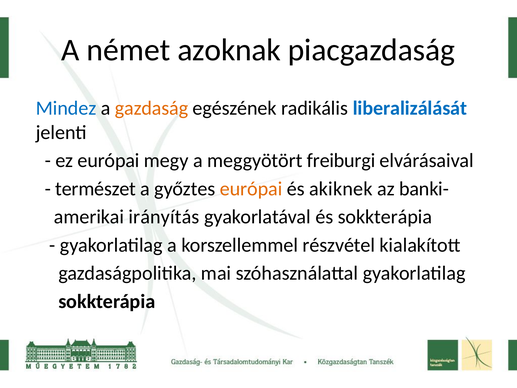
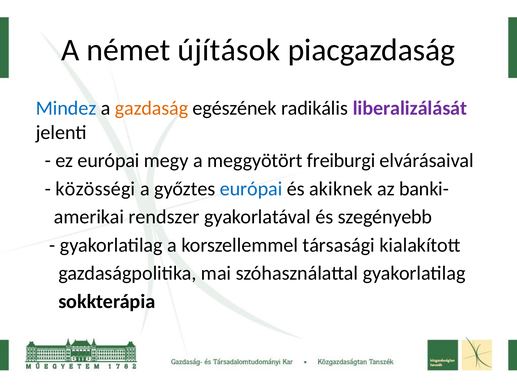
azoknak: azoknak -> újítások
liberalizálását colour: blue -> purple
természet: természet -> közösségi
európai at (251, 189) colour: orange -> blue
irányítás: irányítás -> rendszer
és sokkterápia: sokkterápia -> szegényebb
részvétel: részvétel -> társasági
